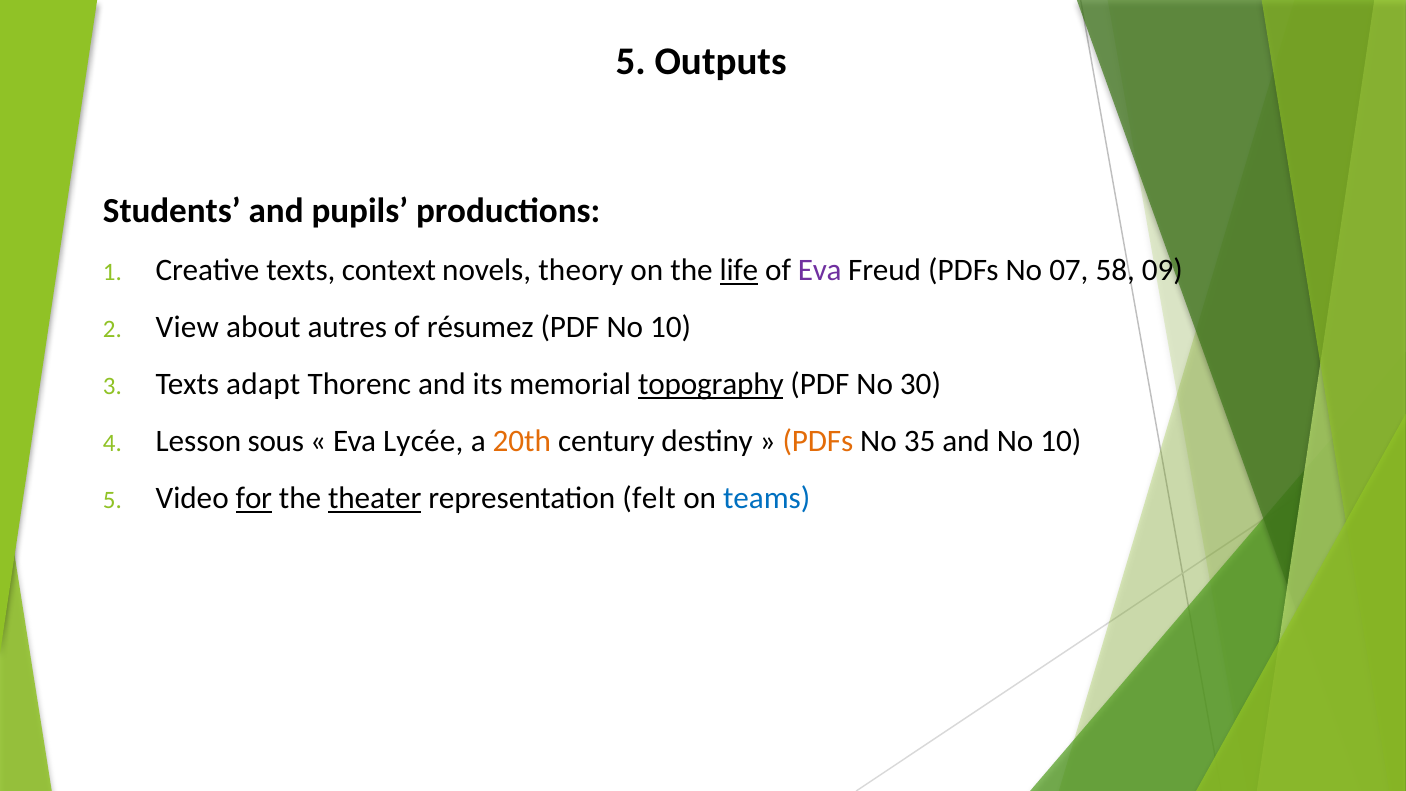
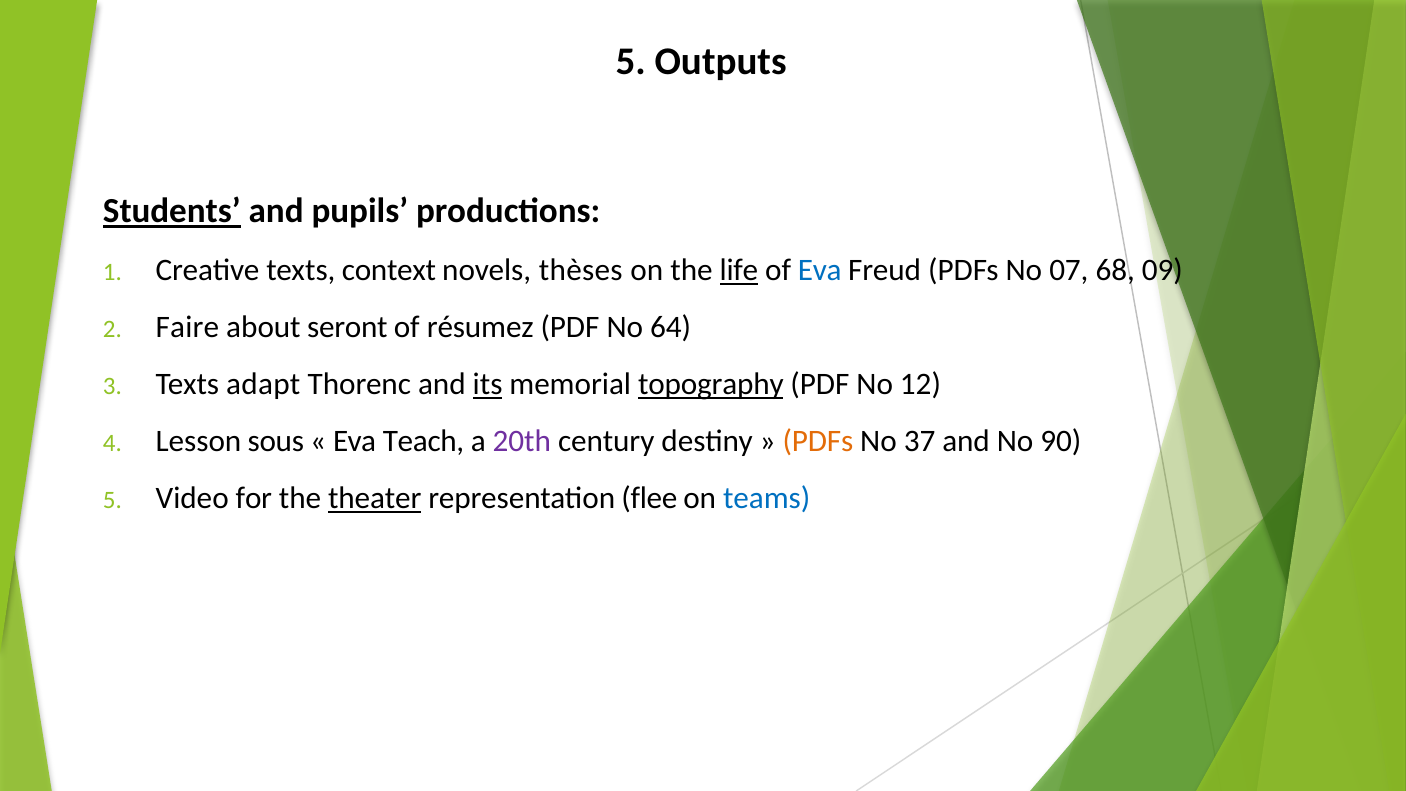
Students underline: none -> present
theory: theory -> thèses
Eva at (820, 270) colour: purple -> blue
58: 58 -> 68
View: View -> Faire
autres: autres -> seront
PDF No 10: 10 -> 64
its underline: none -> present
30: 30 -> 12
Lycée: Lycée -> Teach
20th colour: orange -> purple
35: 35 -> 37
and No 10: 10 -> 90
for underline: present -> none
felt: felt -> flee
